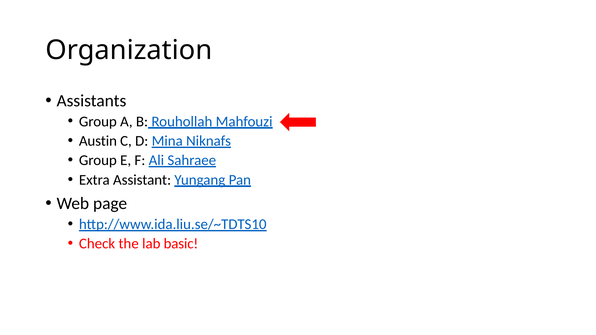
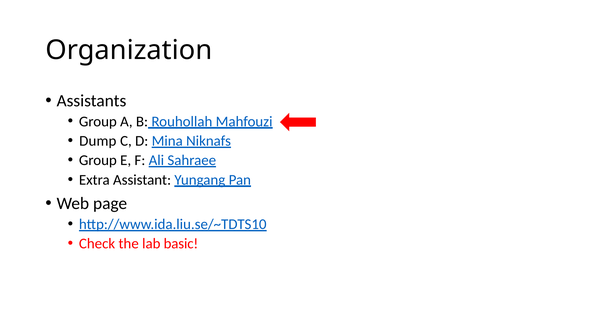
Austin: Austin -> Dump
